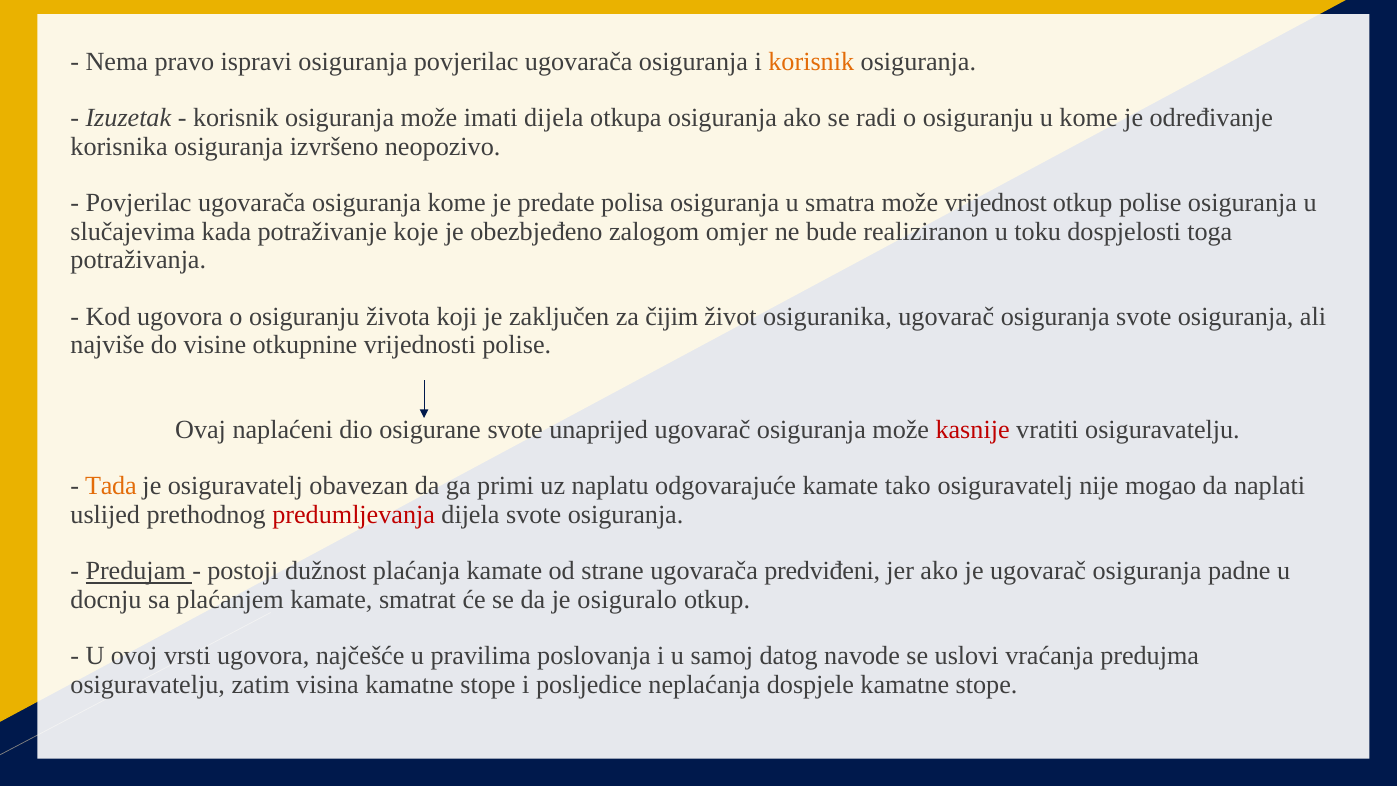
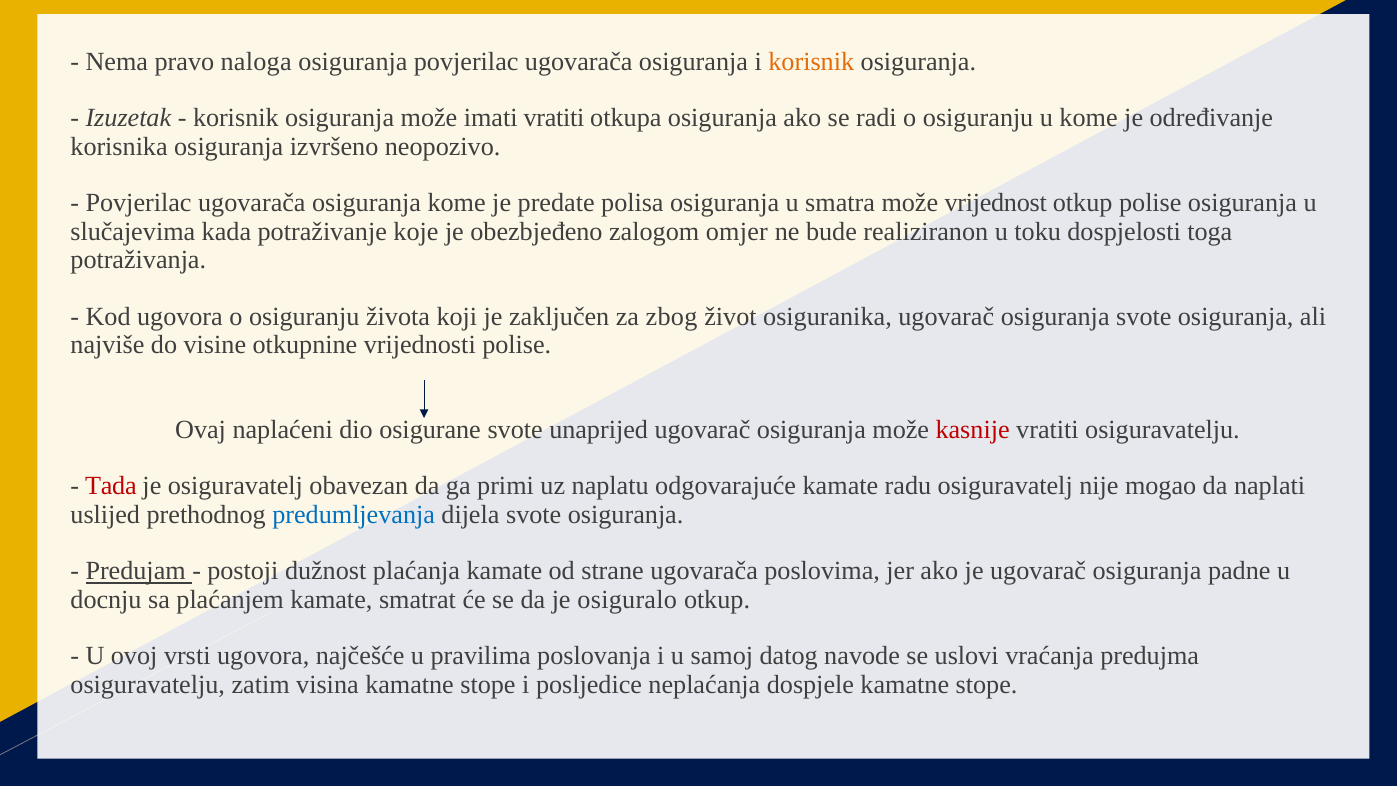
ispravi: ispravi -> naloga
imati dijela: dijela -> vratiti
čijim: čijim -> zbog
Tada colour: orange -> red
tako: tako -> radu
predumljevanja colour: red -> blue
predviđeni: predviđeni -> poslovima
